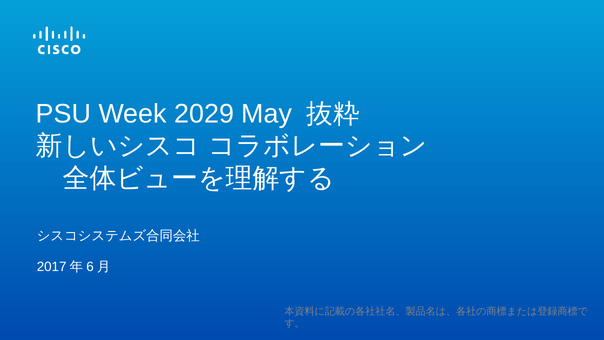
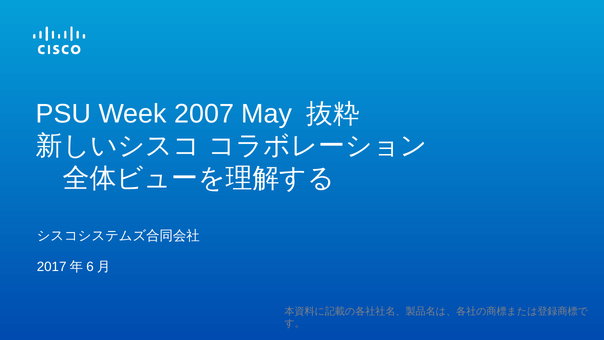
2029: 2029 -> 2007
